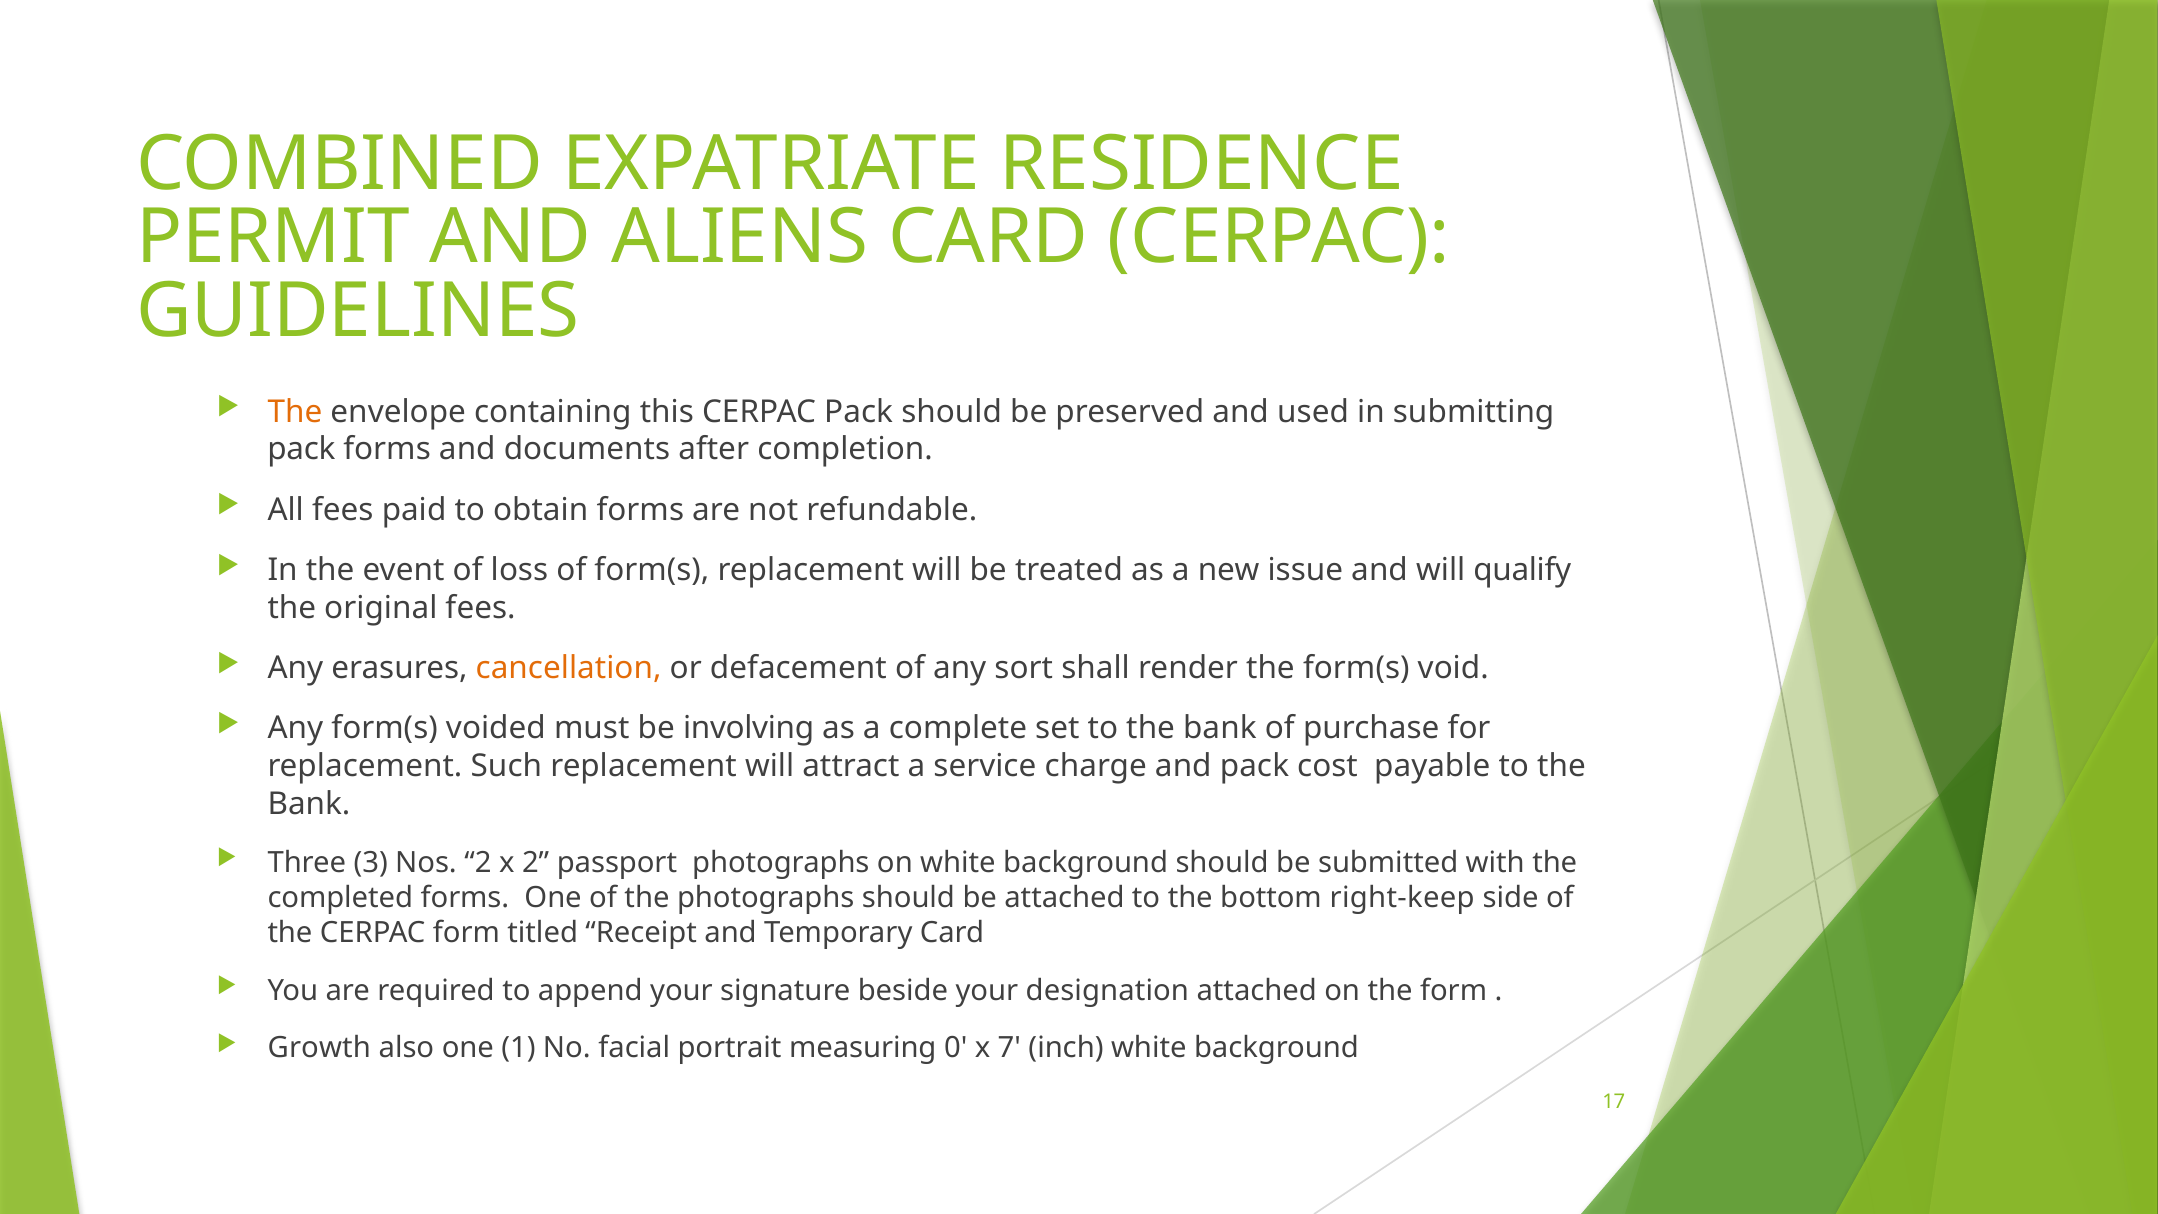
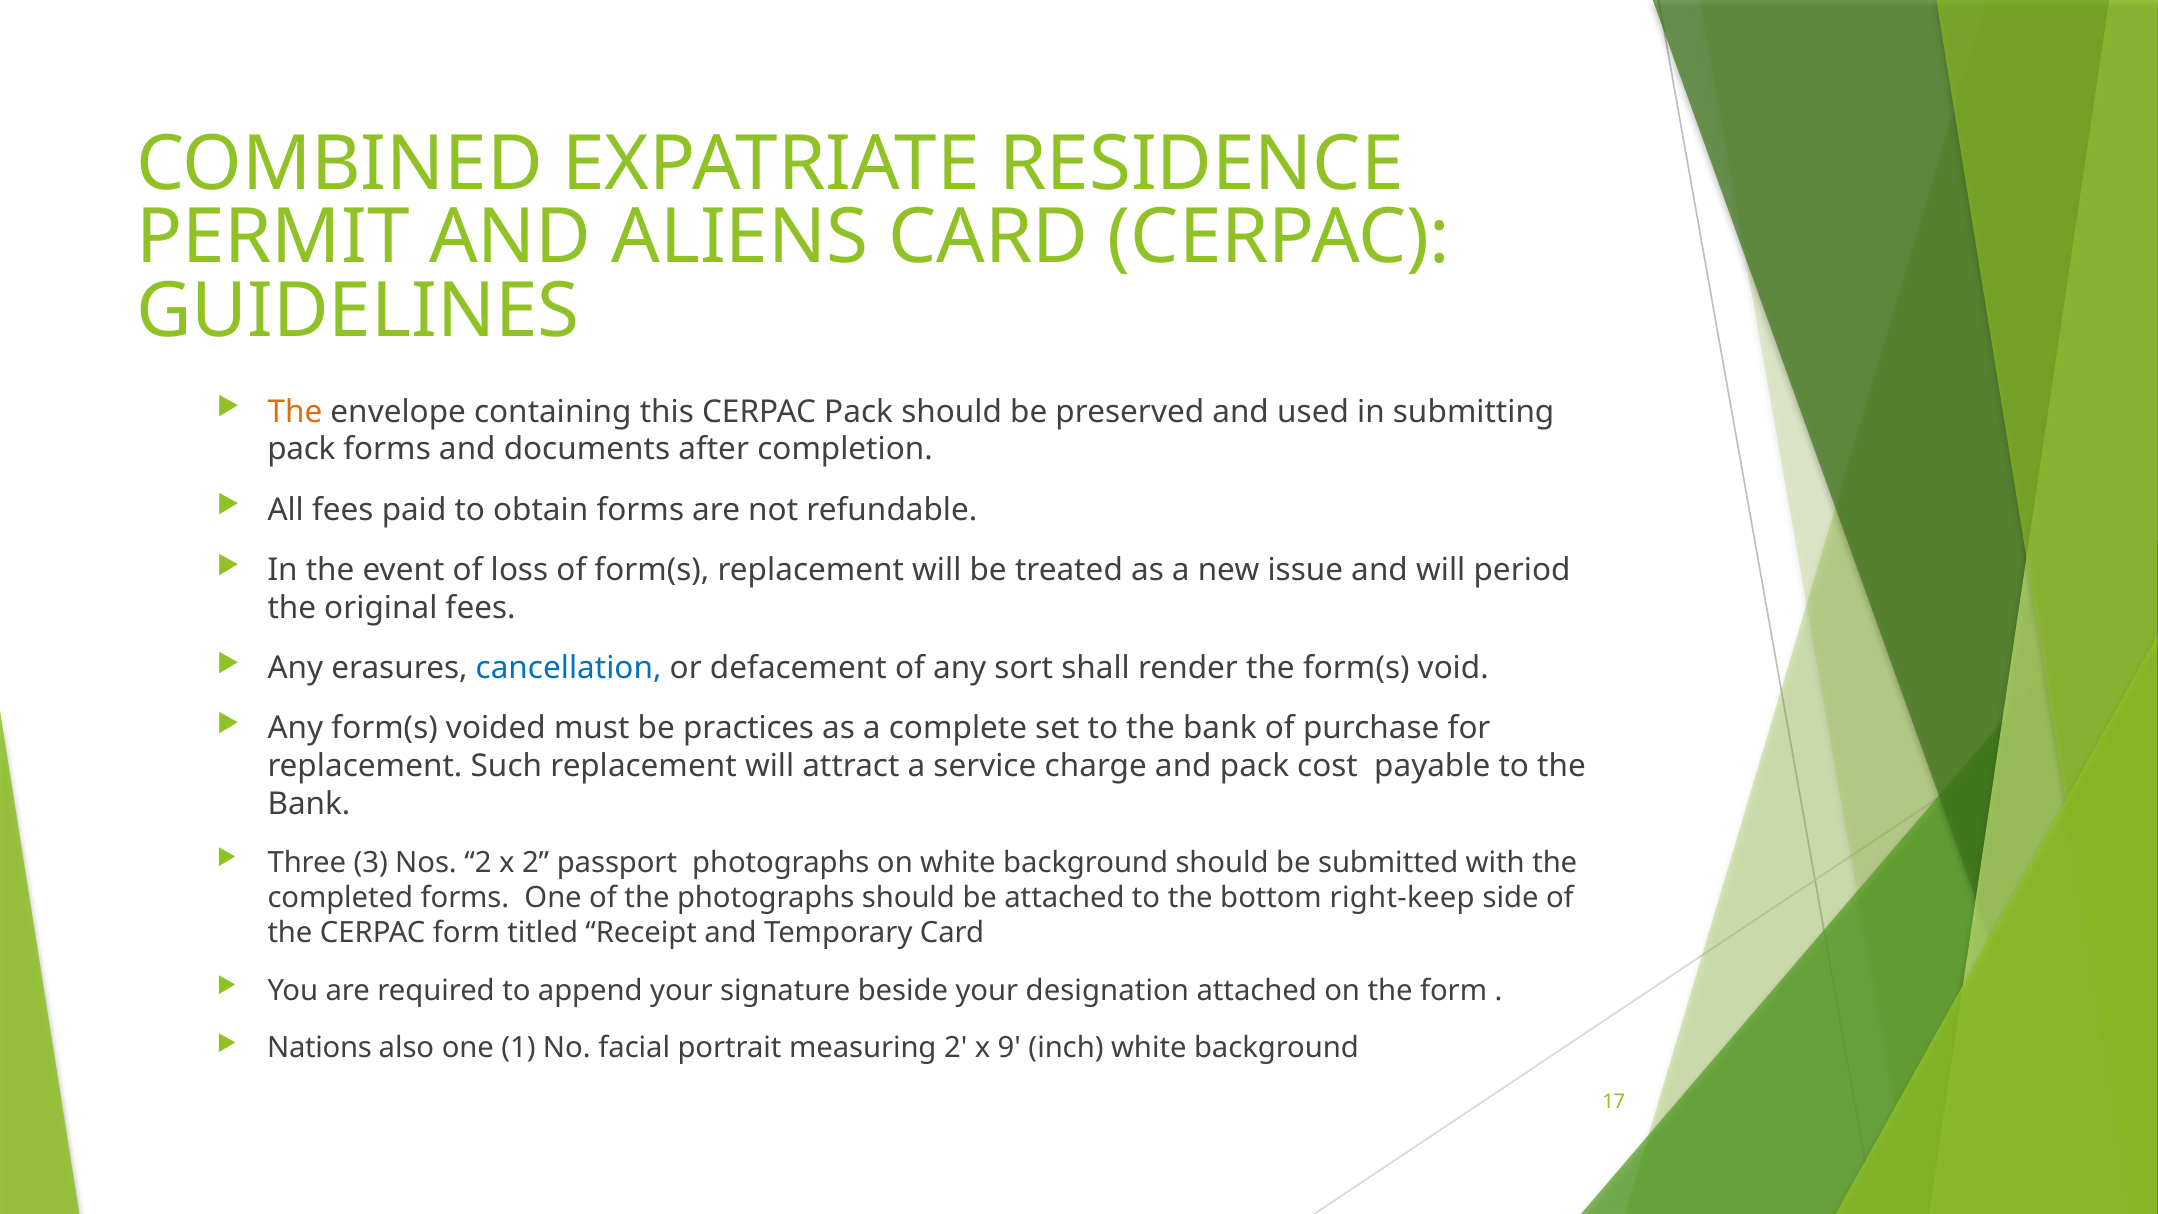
qualify: qualify -> period
cancellation colour: orange -> blue
involving: involving -> practices
Growth: Growth -> Nations
measuring 0: 0 -> 2
7: 7 -> 9
